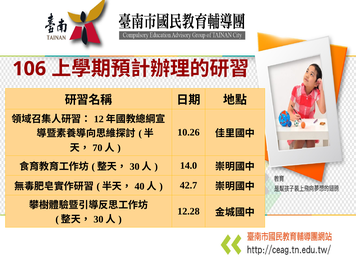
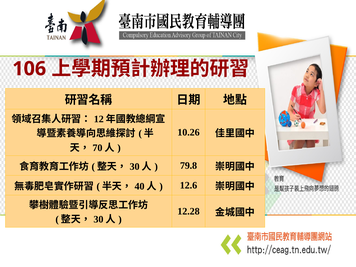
14.0: 14.0 -> 79.8
42.7: 42.7 -> 12.6
